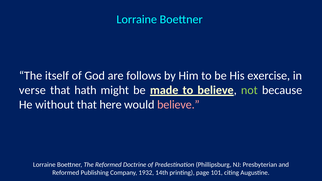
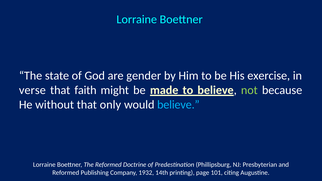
itself: itself -> state
follows: follows -> gender
hath: hath -> faith
here: here -> only
believe at (178, 105) colour: pink -> light blue
